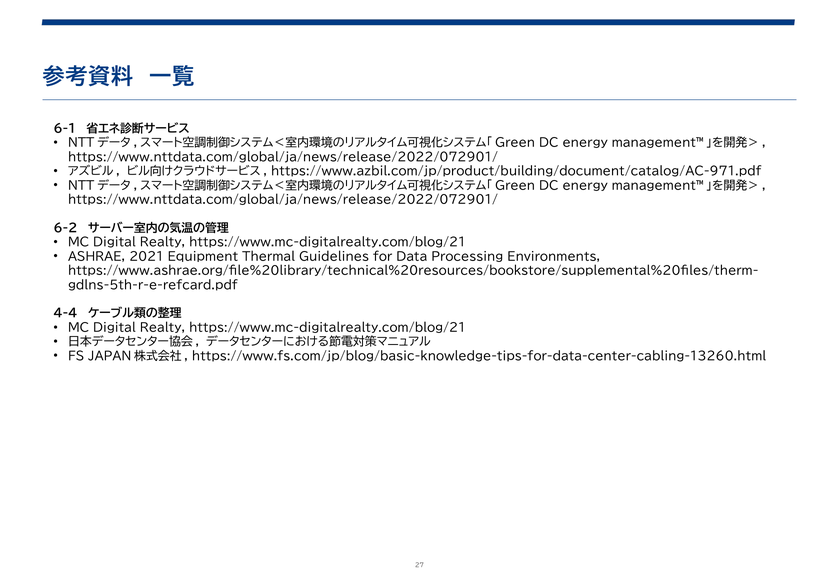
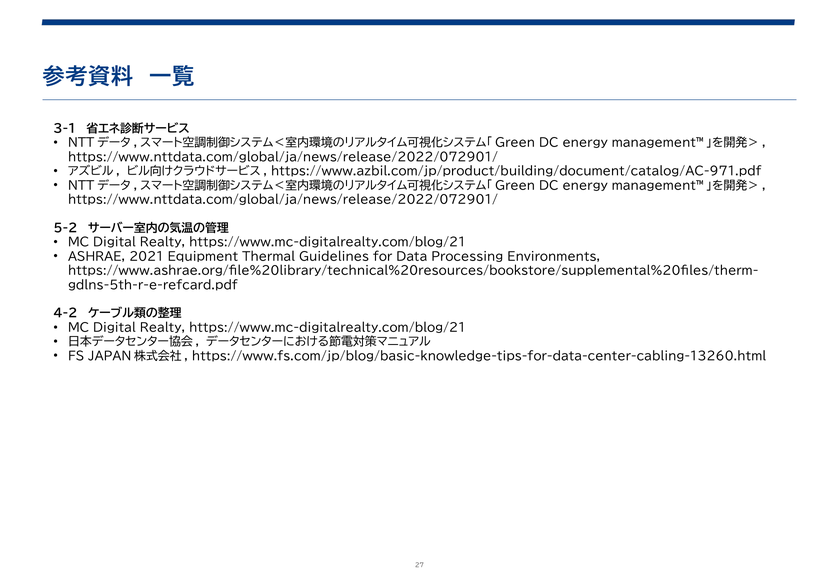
6-1: 6-1 -> 3-1
6-2: 6-2 -> 5-2
4-4: 4-4 -> 4-2
